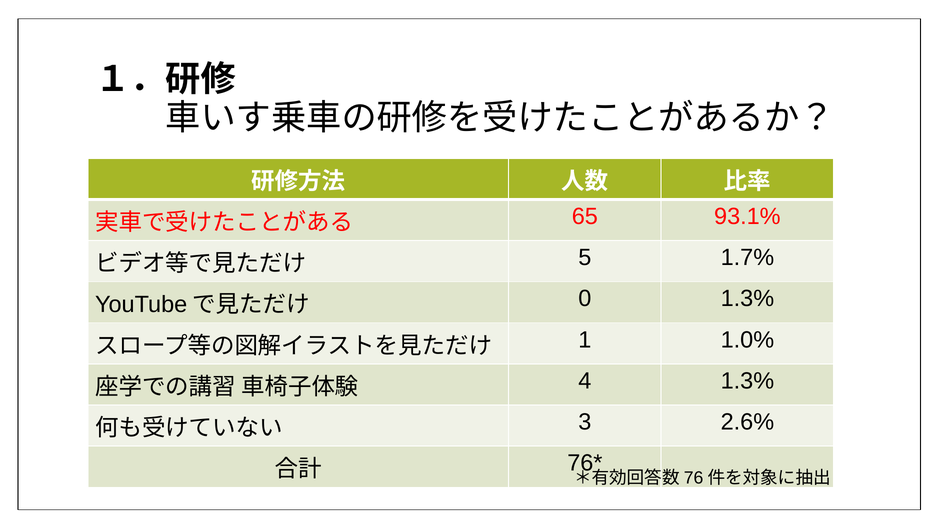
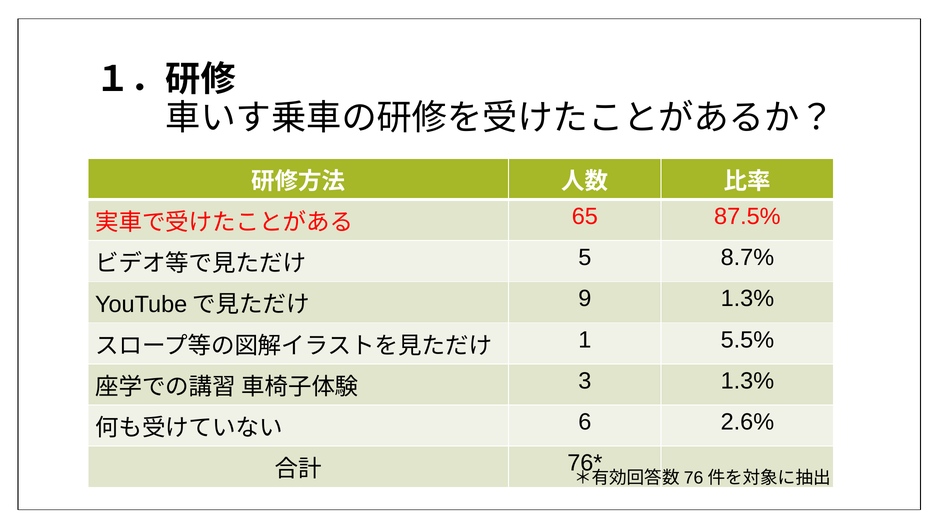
93.1%: 93.1% -> 87.5%
1.7%: 1.7% -> 8.7%
0: 0 -> 9
1.0%: 1.0% -> 5.5%
4: 4 -> 3
3: 3 -> 6
